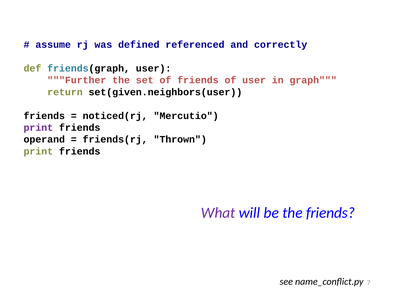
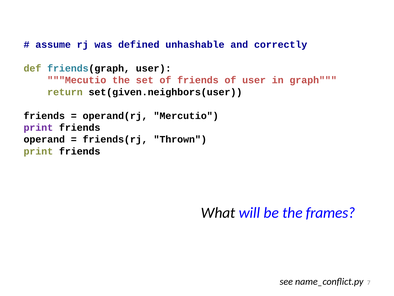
referenced: referenced -> unhashable
Further: Further -> Mecutio
noticed(rj: noticed(rj -> operand(rj
What colour: purple -> black
the friends: friends -> frames
